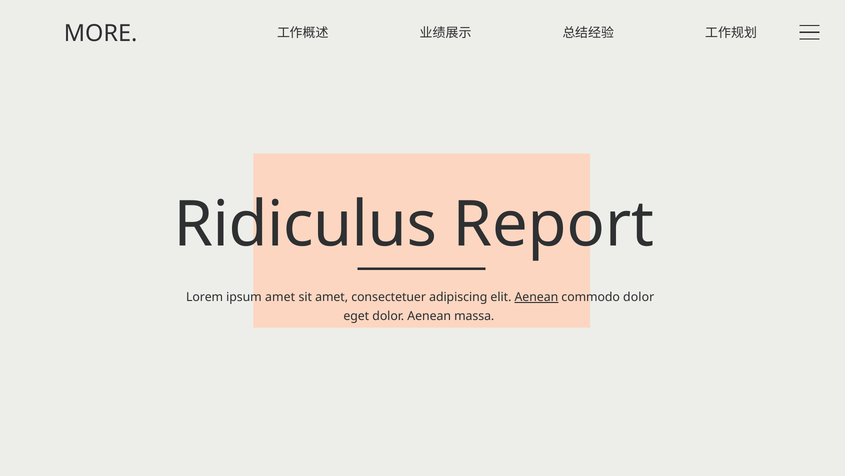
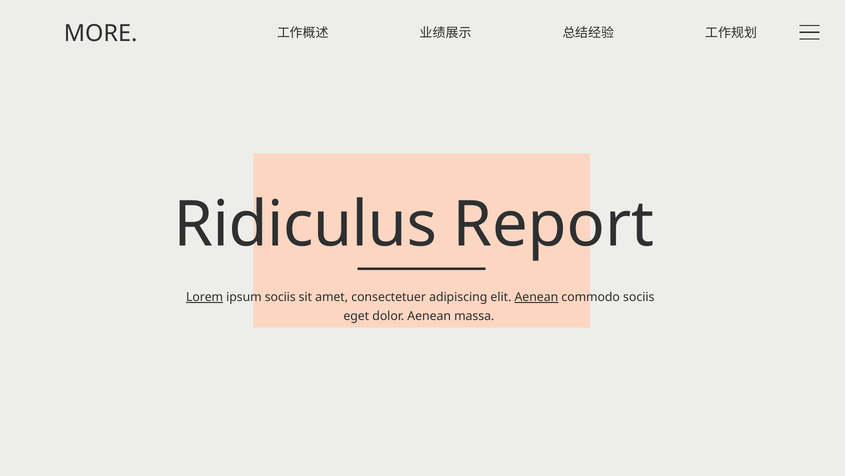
Lorem underline: none -> present
ipsum amet: amet -> sociis
commodo dolor: dolor -> sociis
